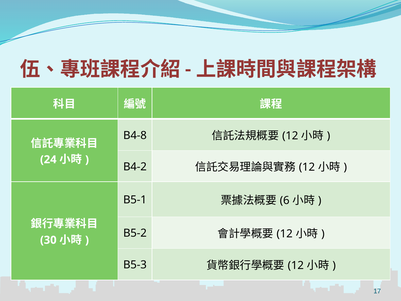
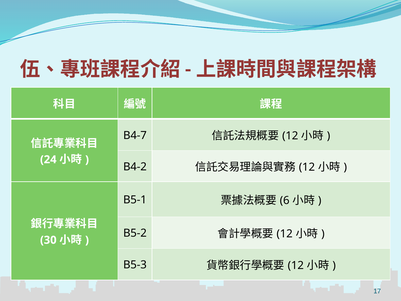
B4-8: B4-8 -> B4-7
